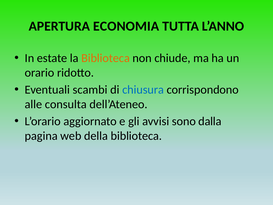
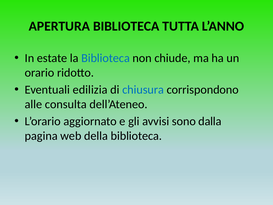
APERTURA ECONOMIA: ECONOMIA -> BIBLIOTECA
Biblioteca at (106, 58) colour: orange -> blue
scambi: scambi -> edilizia
